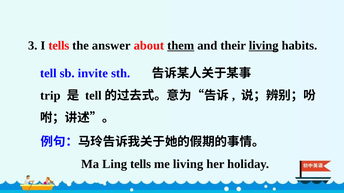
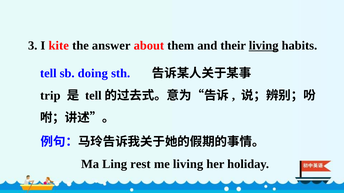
I tells: tells -> kite
them underline: present -> none
invite: invite -> doing
Ling tells: tells -> rest
